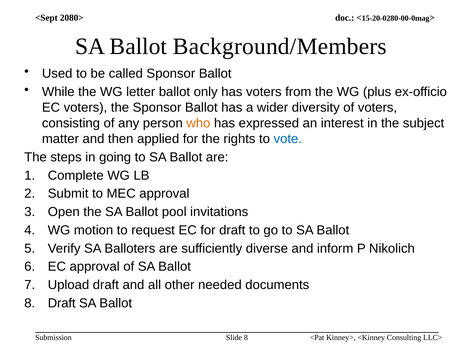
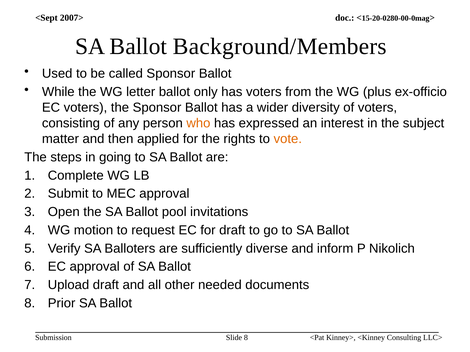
2080>: 2080> -> 2007>
vote colour: blue -> orange
8 Draft: Draft -> Prior
